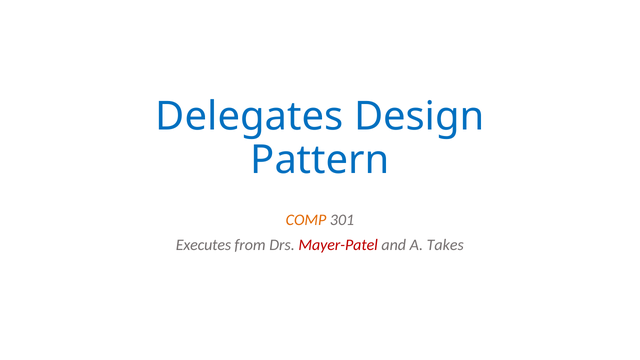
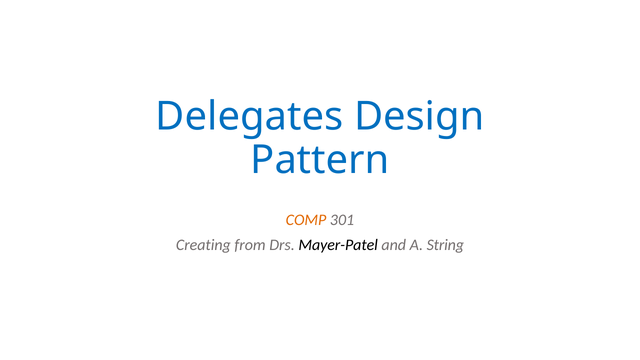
Executes: Executes -> Creating
Mayer-Patel colour: red -> black
Takes: Takes -> String
